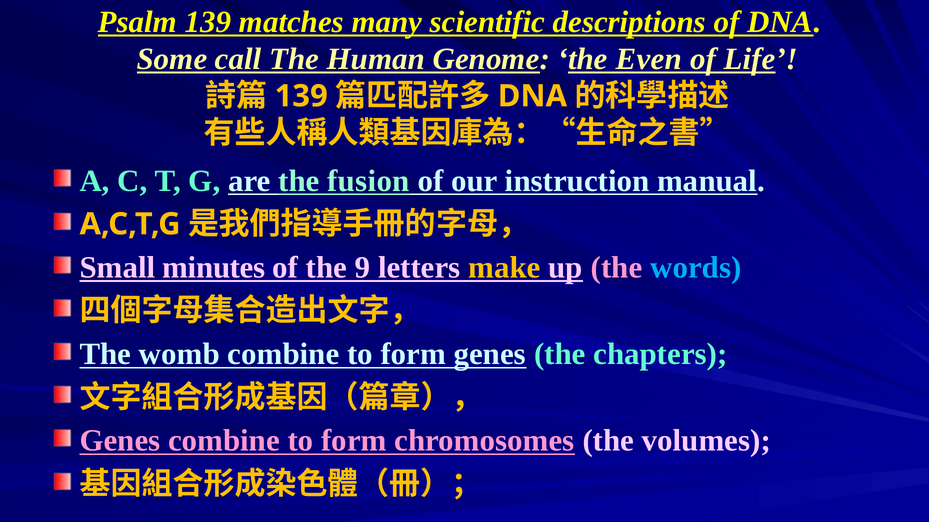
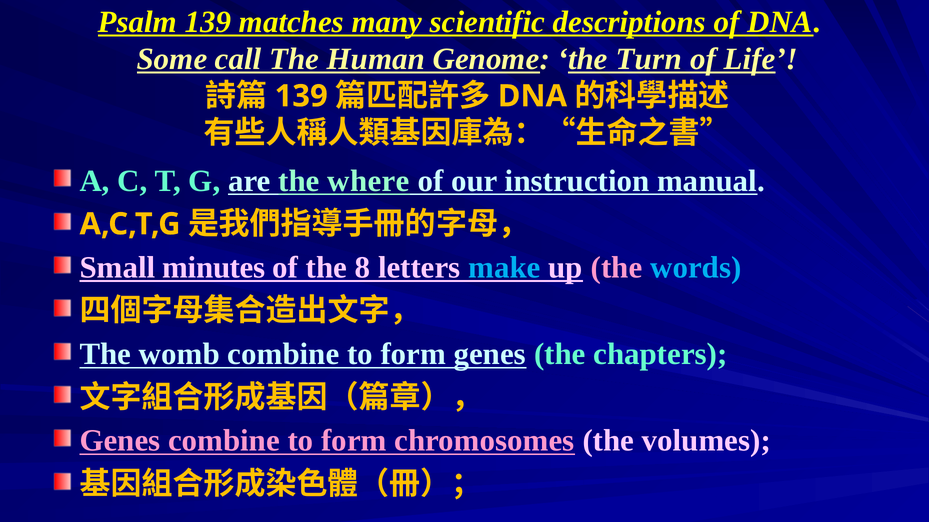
Even: Even -> Turn
fusion: fusion -> where
9: 9 -> 8
make colour: yellow -> light blue
